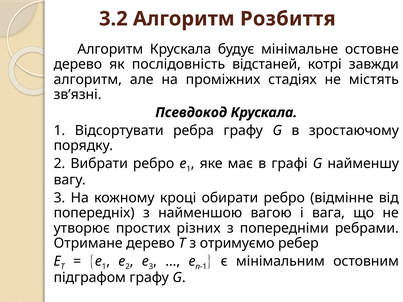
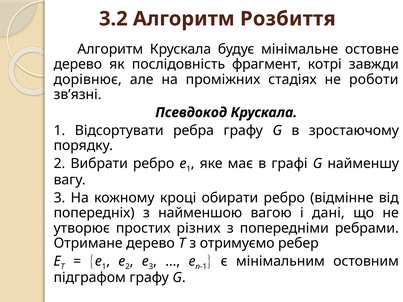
відстаней: відстаней -> фрагмент
алгоритм at (88, 80): алгоритм -> дорівнює
містять: містять -> роботи
вага: вага -> дані
